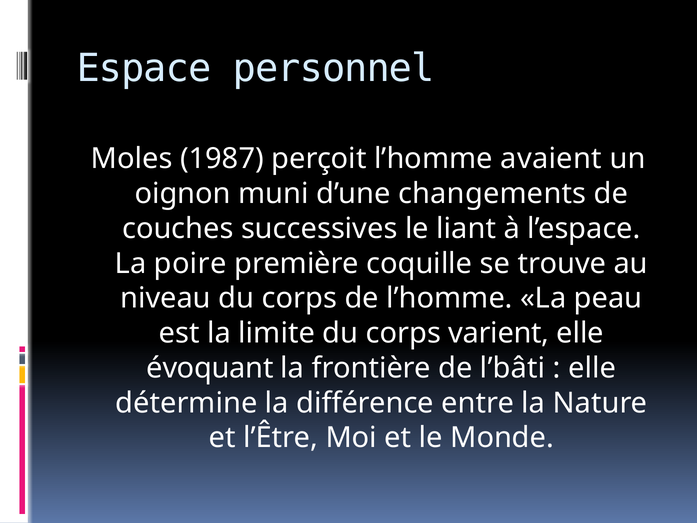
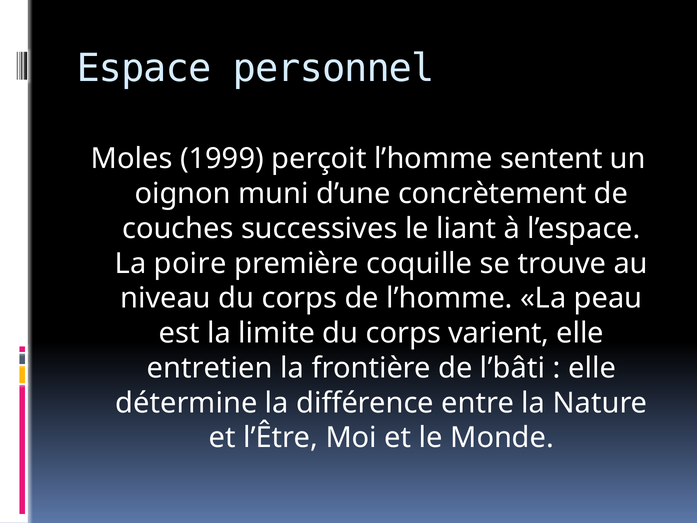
1987: 1987 -> 1999
avaient: avaient -> sentent
changements: changements -> concrètement
évoquant: évoquant -> entretien
